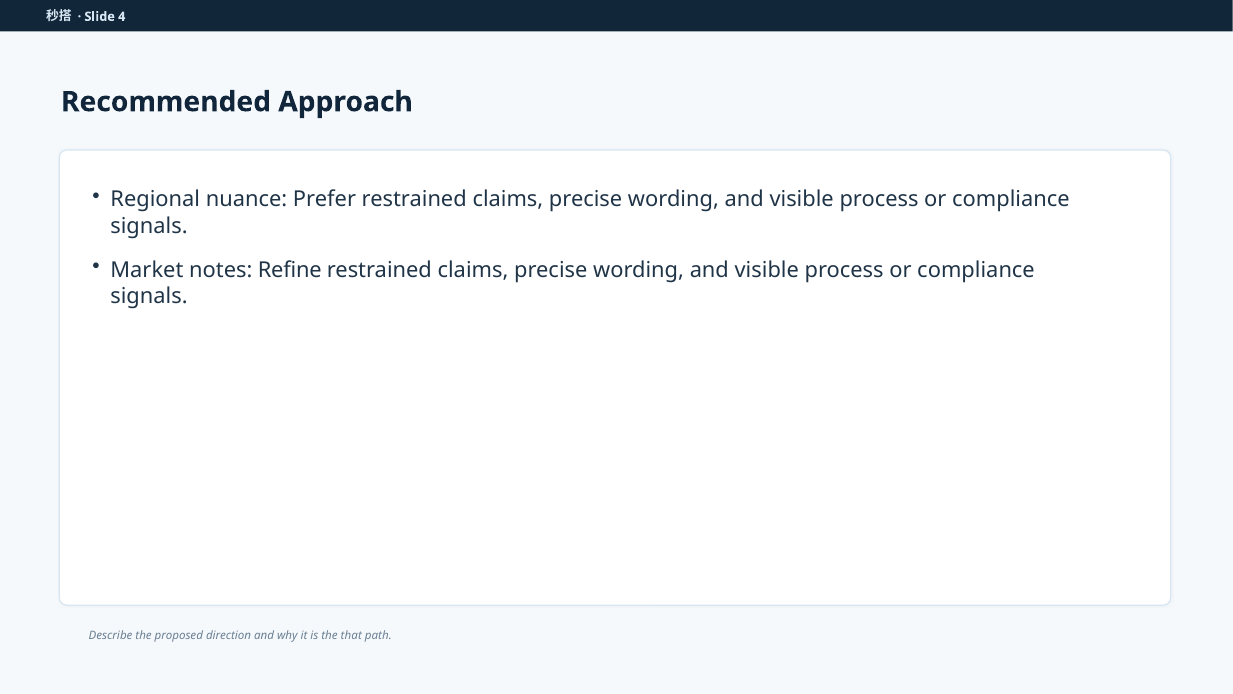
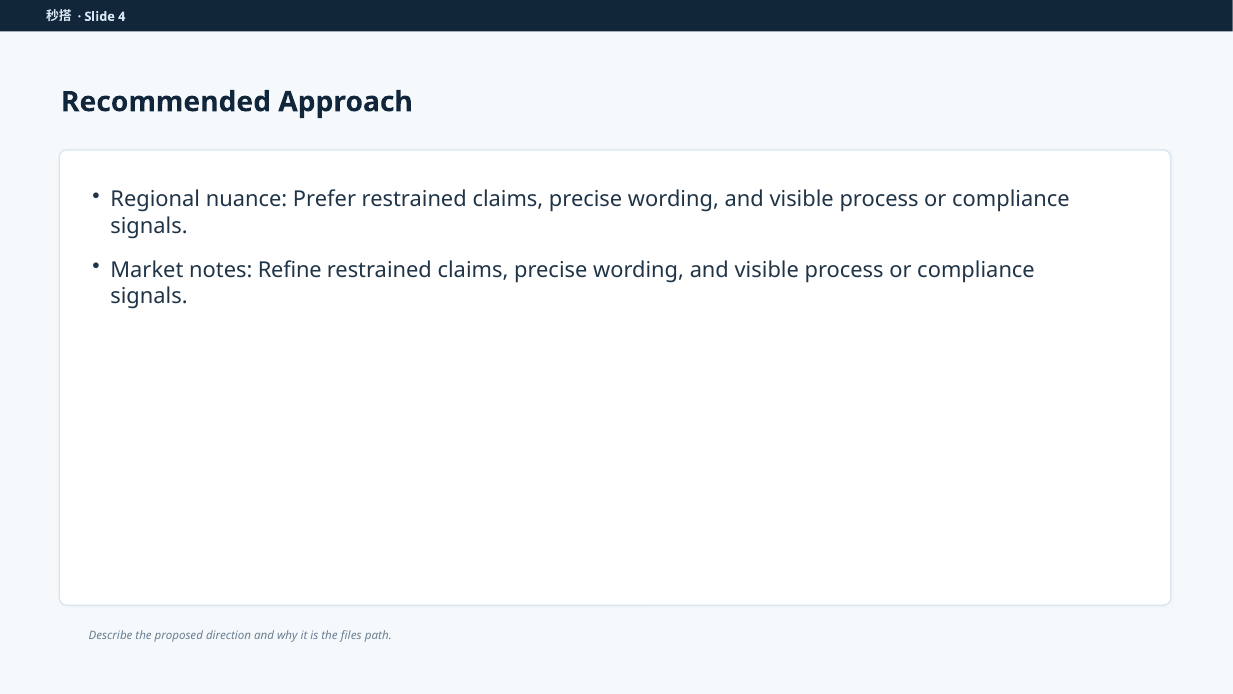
that: that -> files
